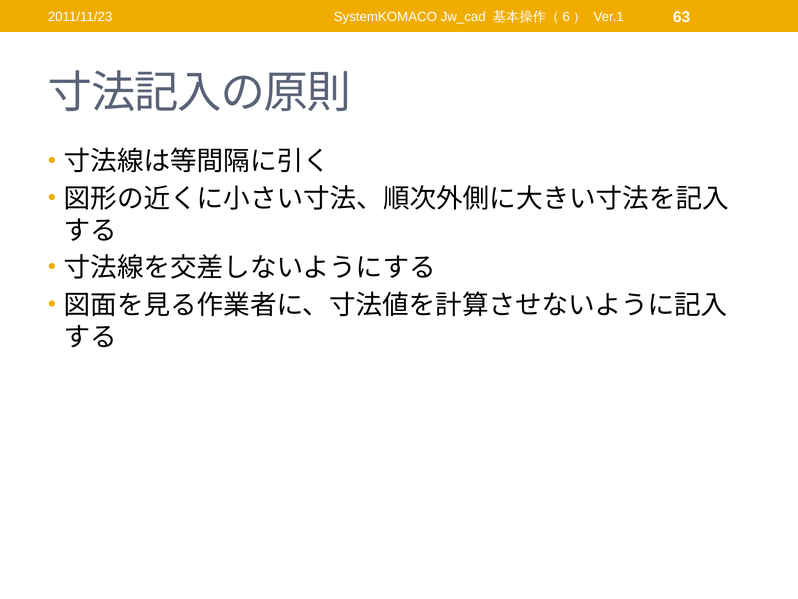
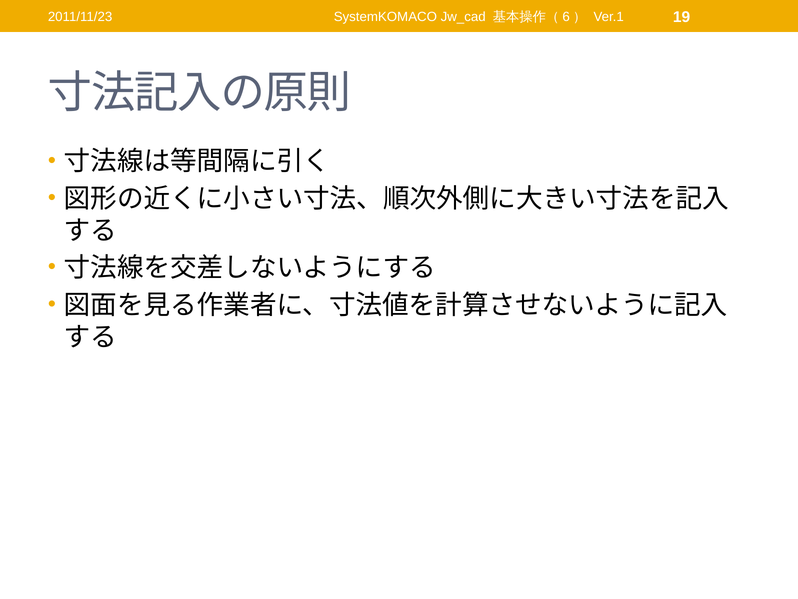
63: 63 -> 19
